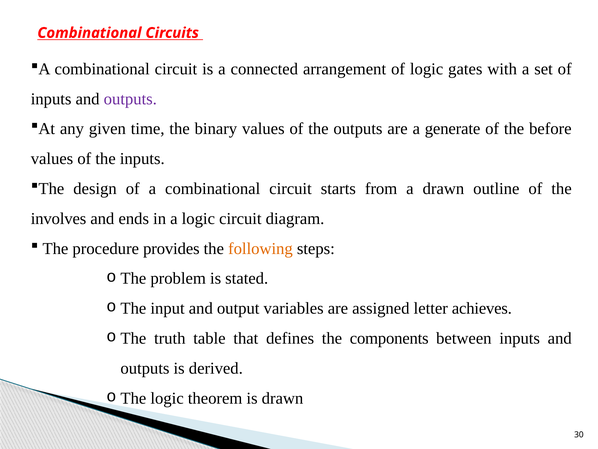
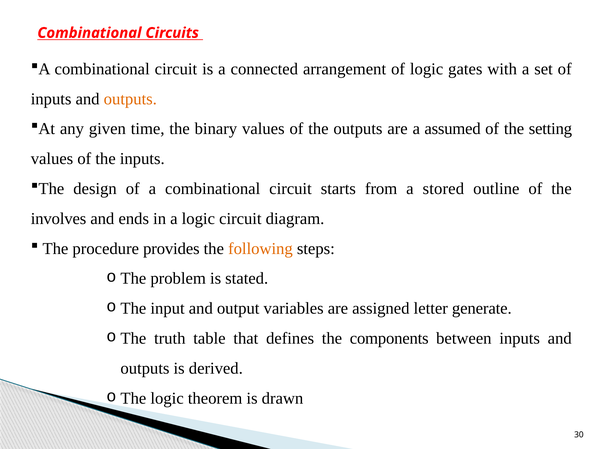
outputs at (130, 99) colour: purple -> orange
generate: generate -> assumed
before: before -> setting
a drawn: drawn -> stored
achieves: achieves -> generate
